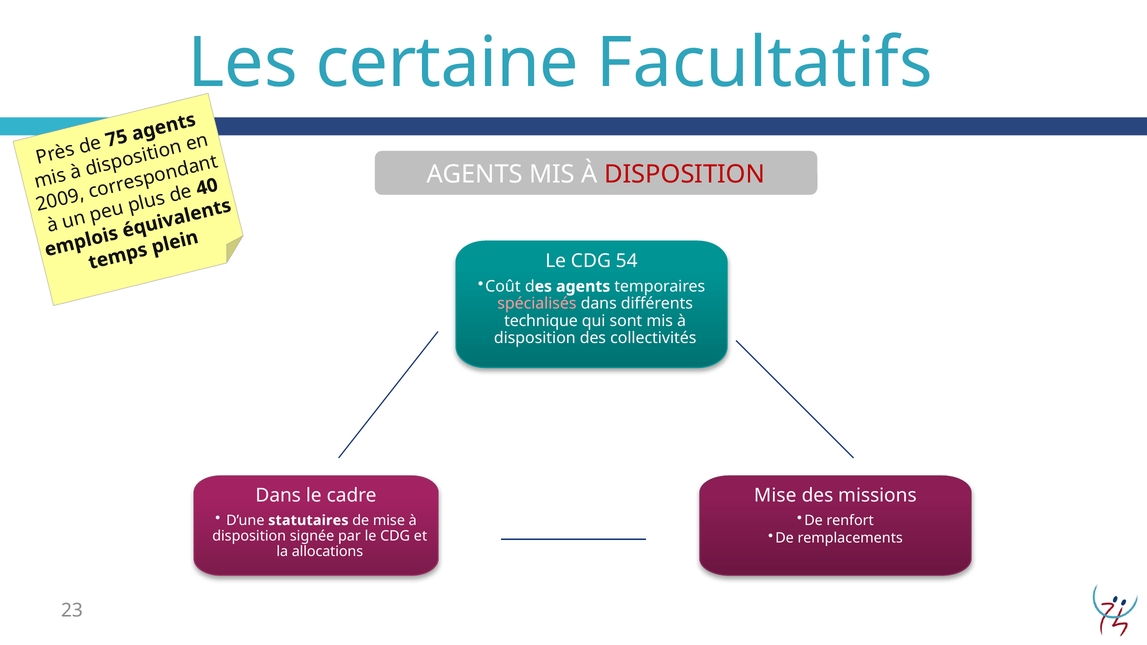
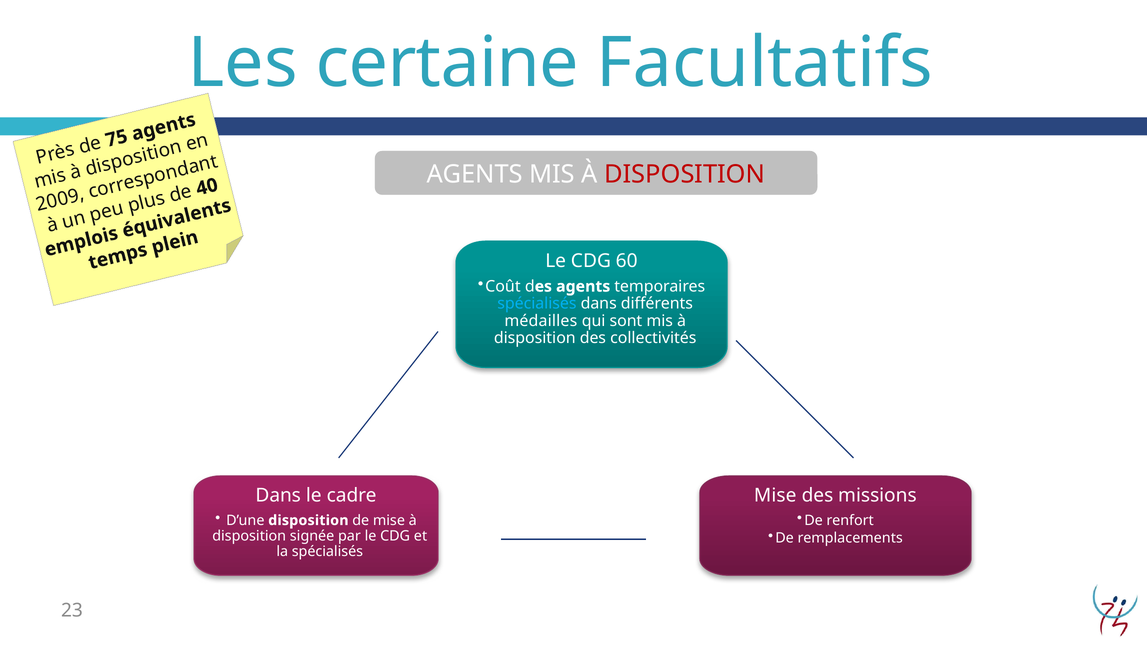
54: 54 -> 60
spécialisés at (537, 304) colour: pink -> light blue
technique: technique -> médailles
D’une statutaires: statutaires -> disposition
la allocations: allocations -> spécialisés
